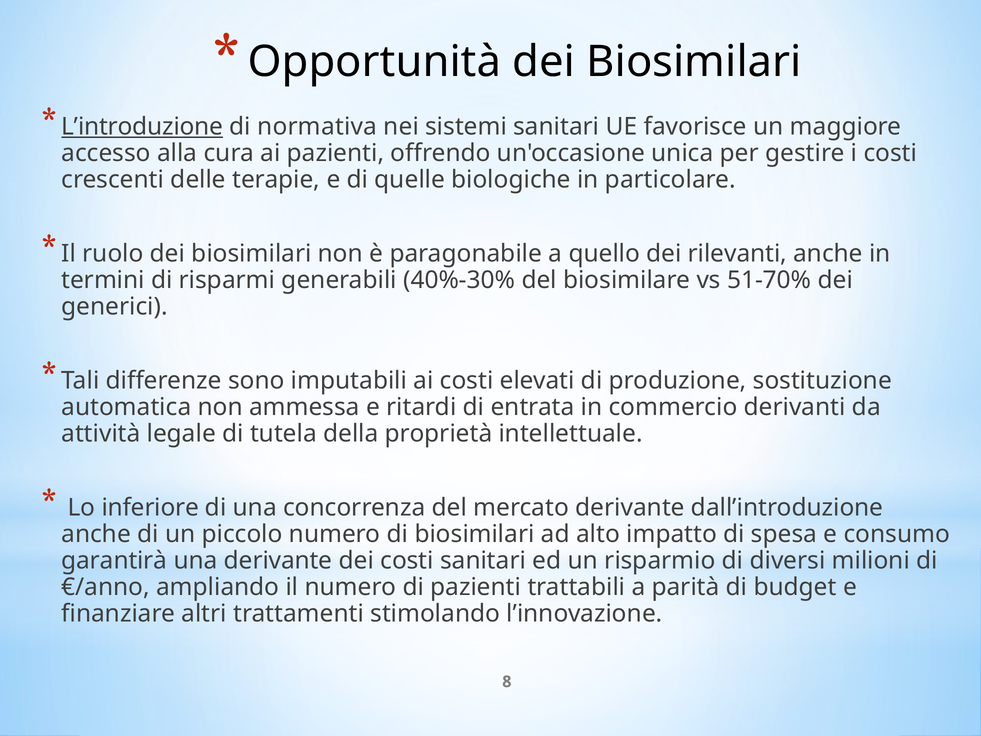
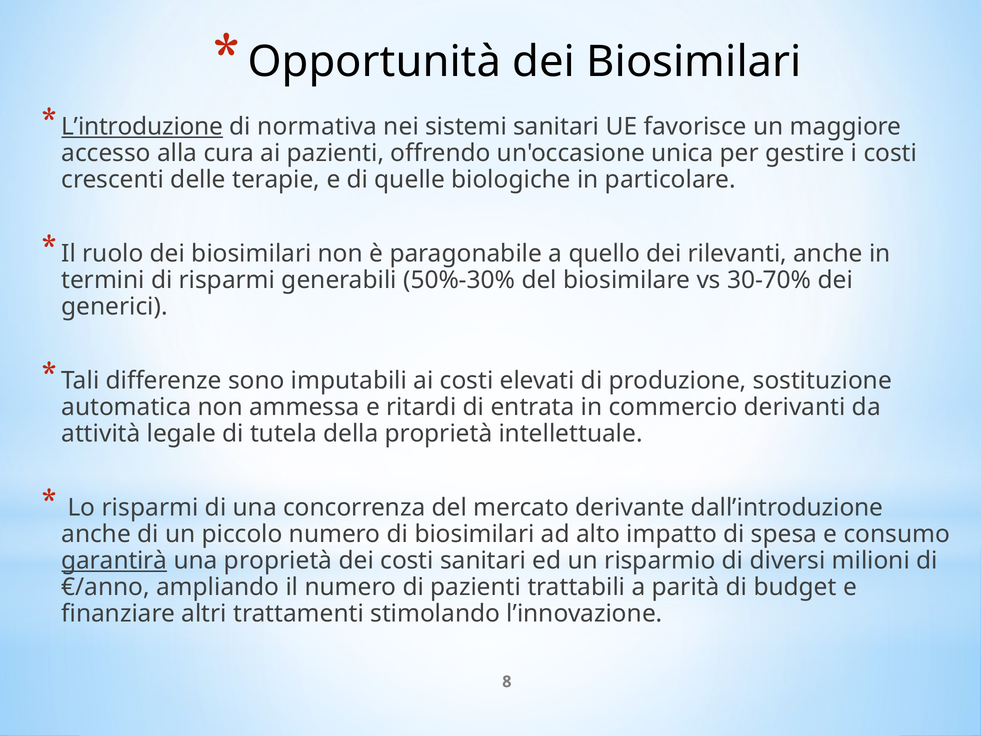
40%-30%: 40%-30% -> 50%-30%
51-70%: 51-70% -> 30-70%
Lo inferiore: inferiore -> risparmi
garantirà underline: none -> present
una derivante: derivante -> proprietà
